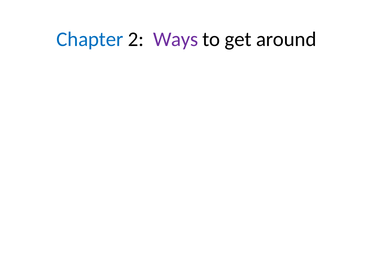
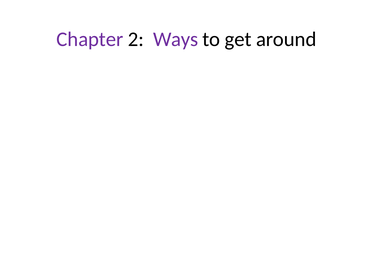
Chapter colour: blue -> purple
